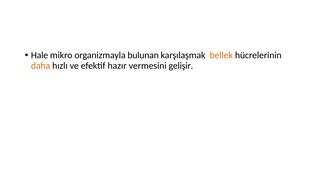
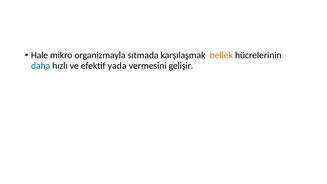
bulunan: bulunan -> sıtmada
daha colour: orange -> blue
hazır: hazır -> yada
